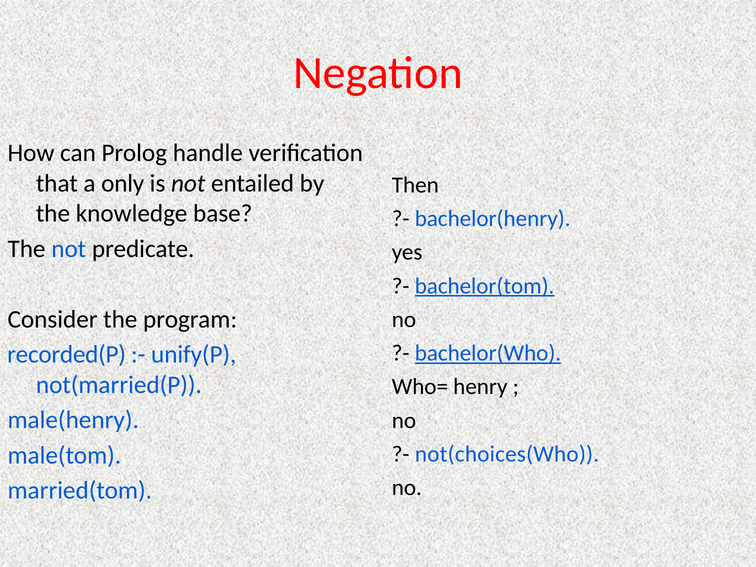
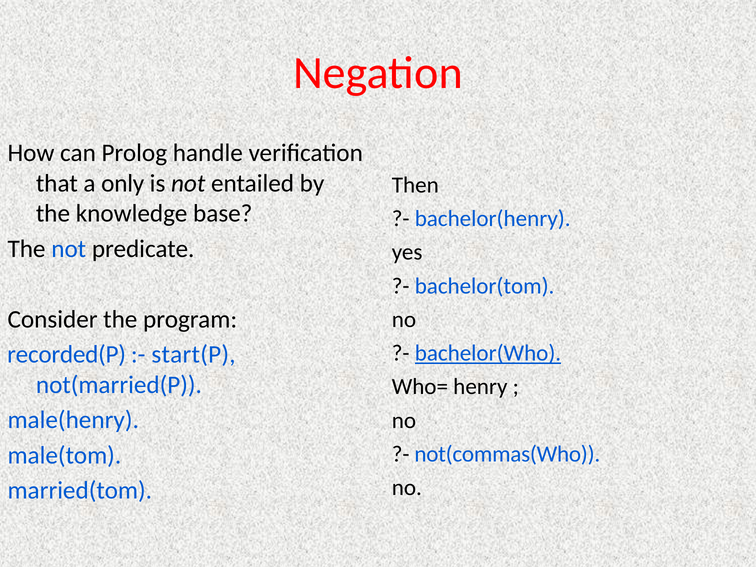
bachelor(tom underline: present -> none
unify(P: unify(P -> start(P
not(choices(Who: not(choices(Who -> not(commas(Who
